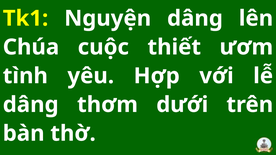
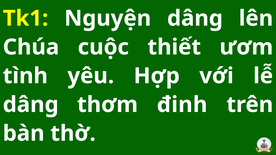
dưới: dưới -> đinh
